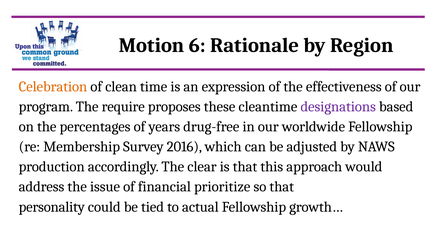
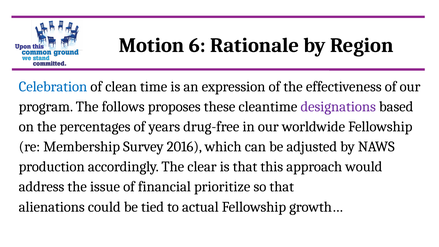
Celebration colour: orange -> blue
require: require -> follows
personality: personality -> alienations
